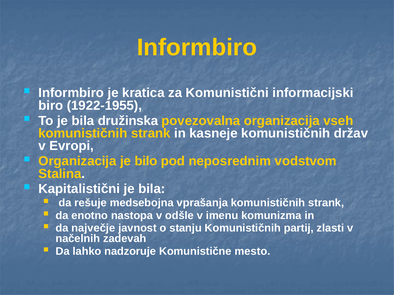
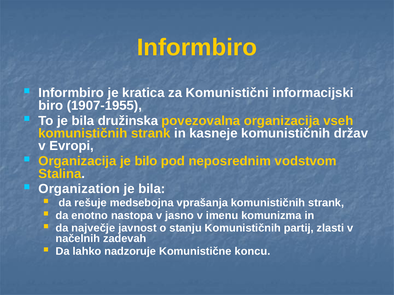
1922-1955: 1922-1955 -> 1907-1955
Kapitalistični: Kapitalistični -> Organization
odšle: odšle -> jasno
mesto: mesto -> koncu
